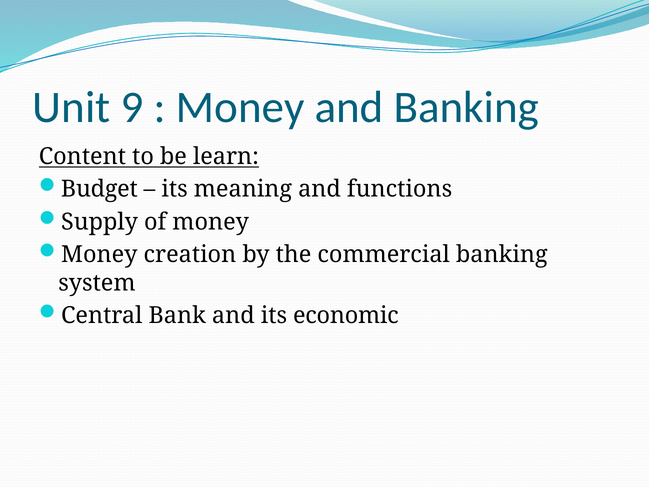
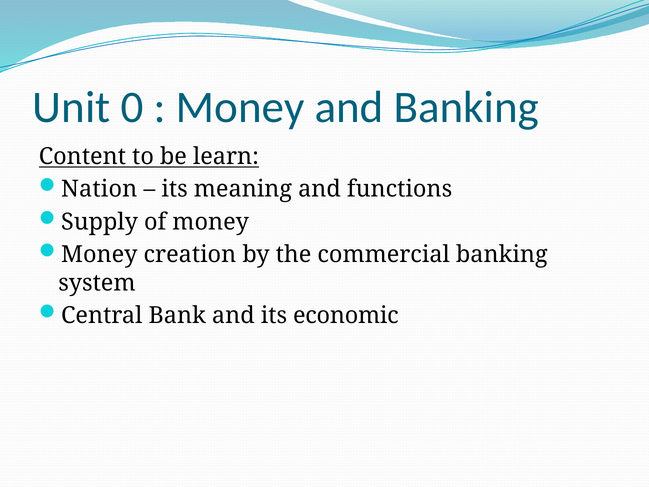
9: 9 -> 0
Budget: Budget -> Nation
